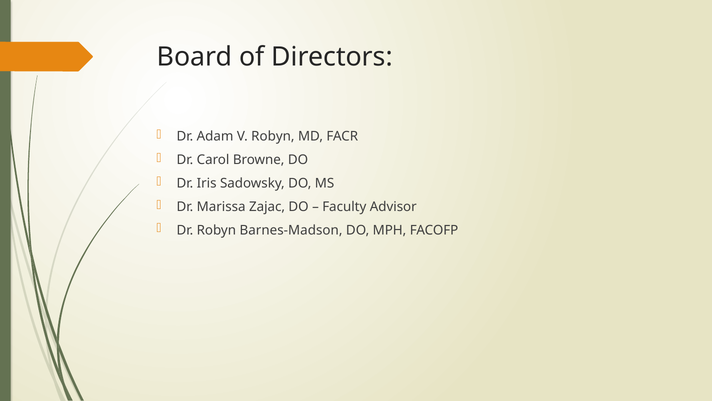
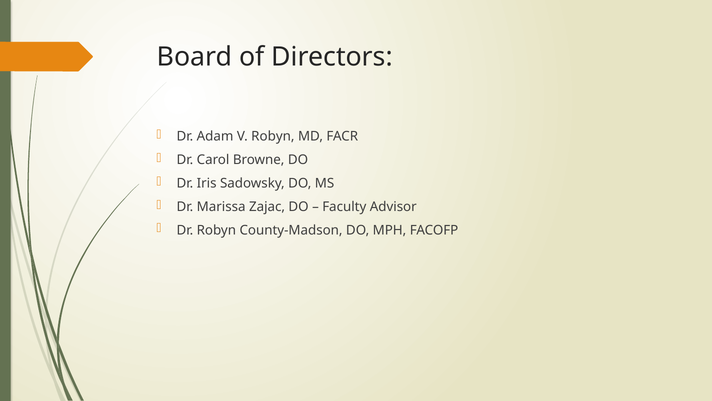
Barnes-Madson: Barnes-Madson -> County-Madson
